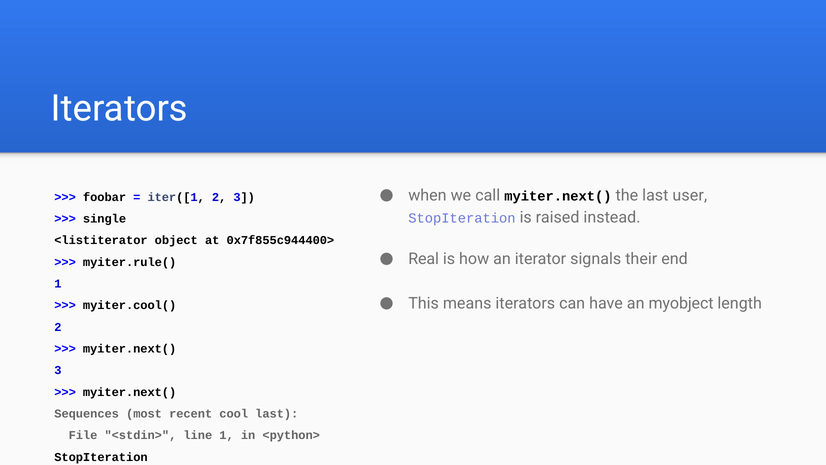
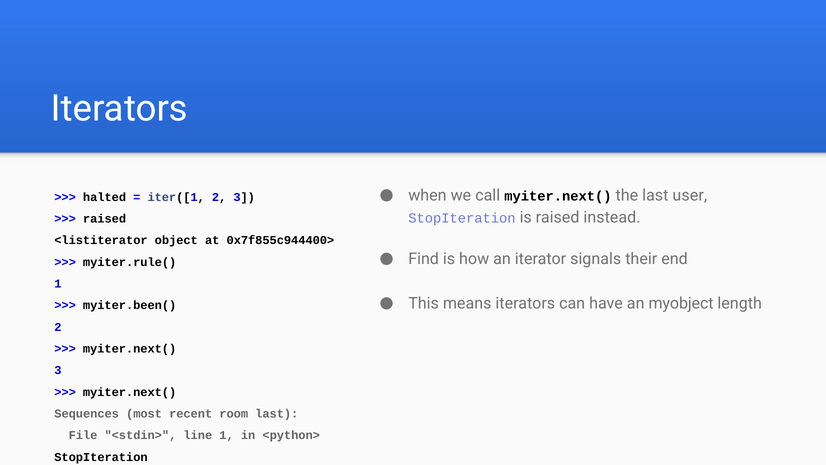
foobar: foobar -> halted
single at (105, 219): single -> raised
Real: Real -> Find
myiter.cool(: myiter.cool( -> myiter.been(
cool: cool -> room
